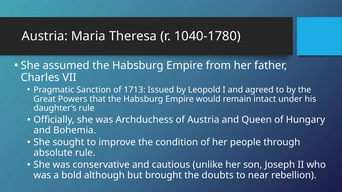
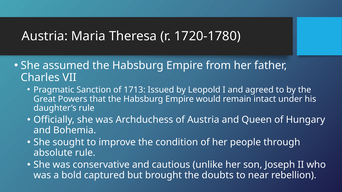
1040-1780: 1040-1780 -> 1720-1780
although: although -> captured
